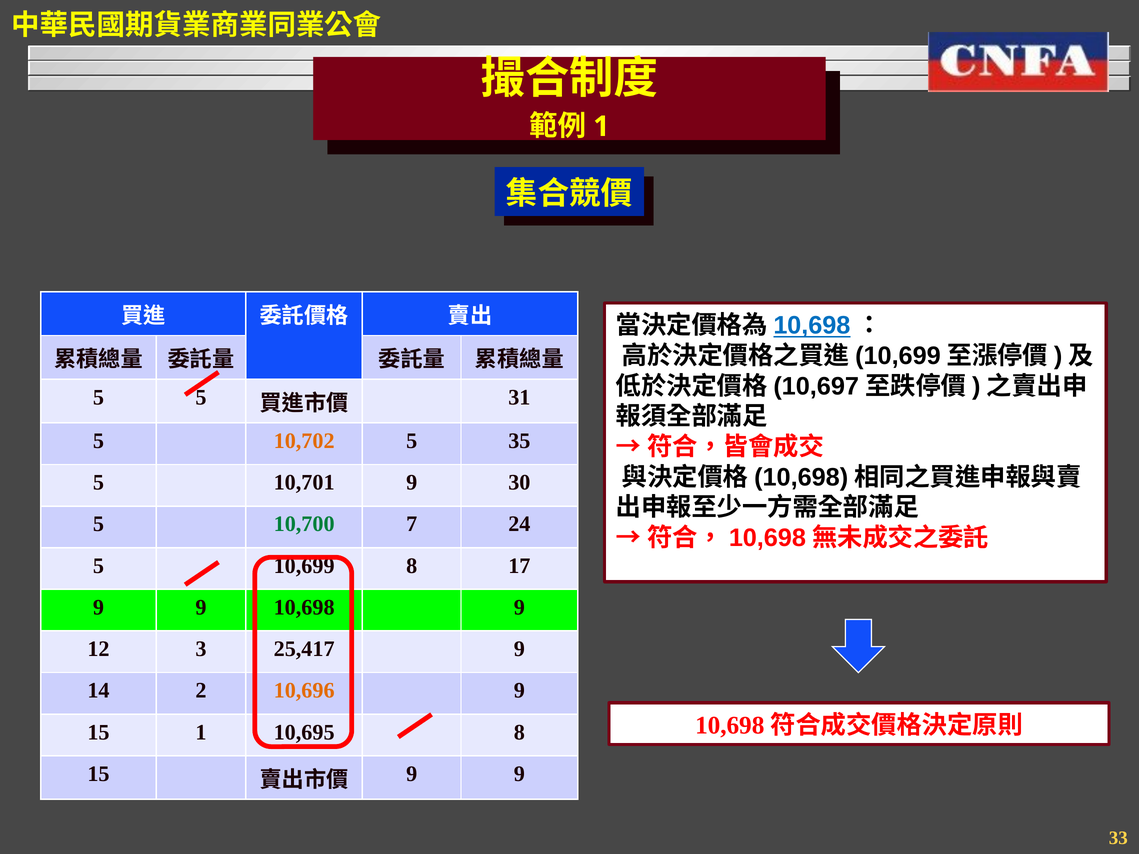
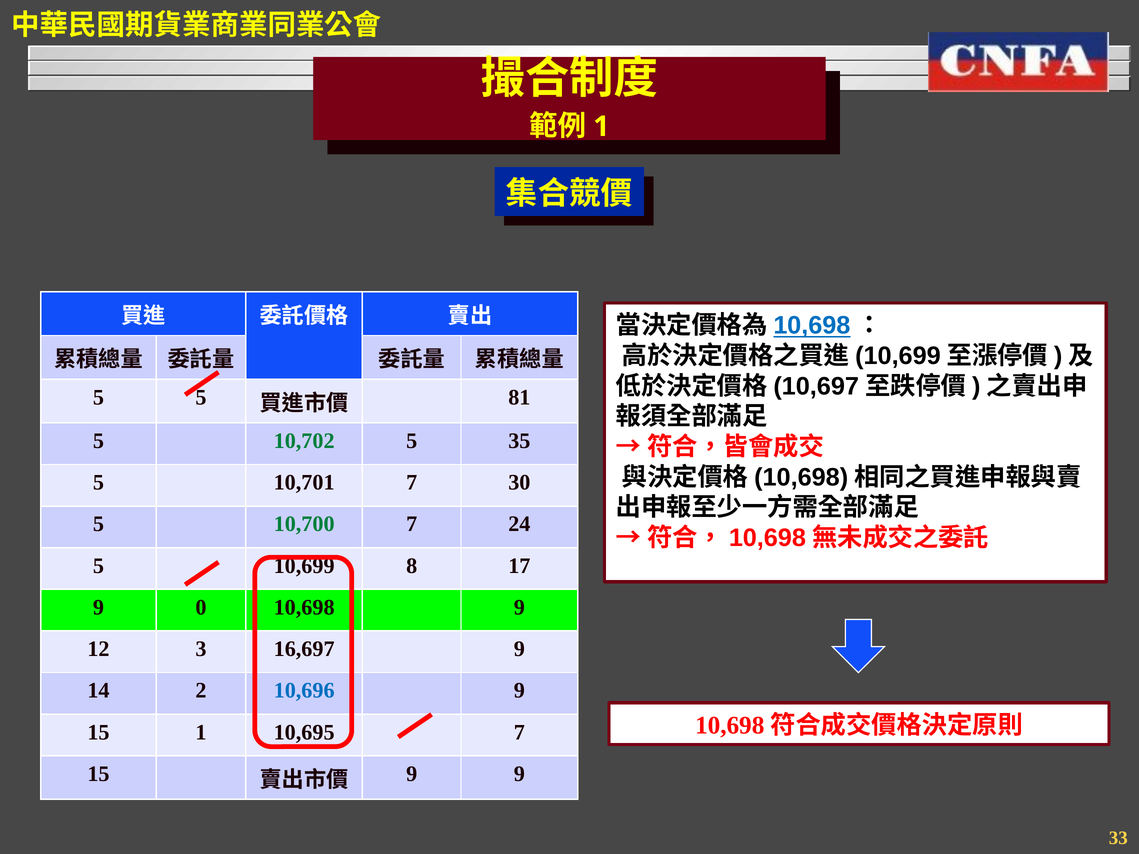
31: 31 -> 81
10,702 colour: orange -> green
10,701 9: 9 -> 7
9 at (201, 608): 9 -> 0
25,417: 25,417 -> 16,697
10,696 colour: orange -> blue
10,695 8: 8 -> 7
